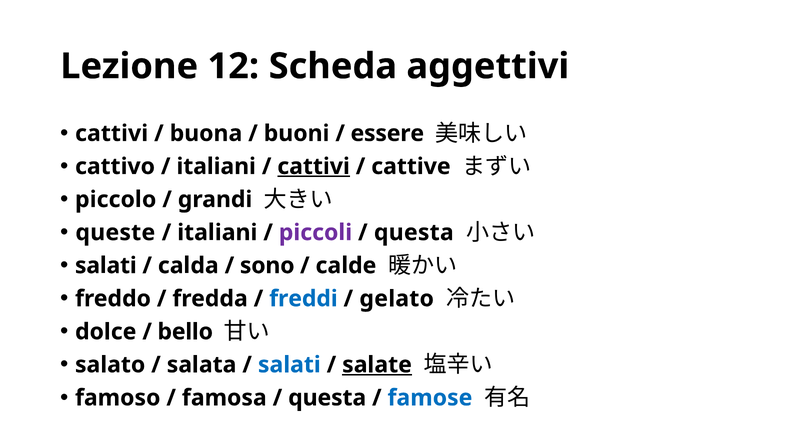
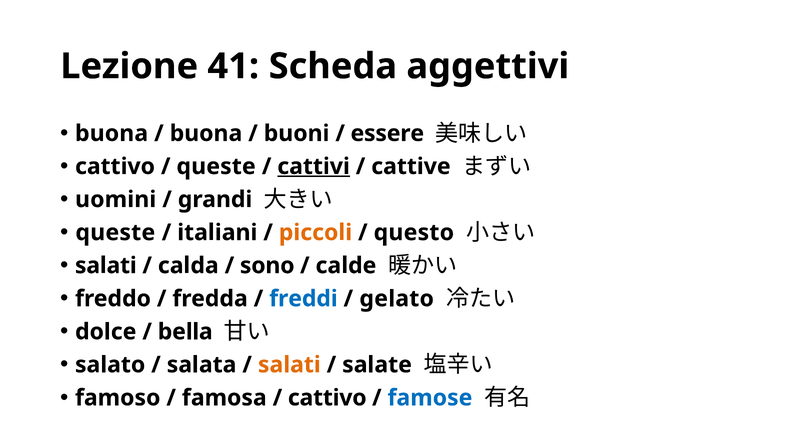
12: 12 -> 41
cattivi at (112, 134): cattivi -> buona
italiani at (216, 167): italiani -> queste
piccolo: piccolo -> uomini
piccoli colour: purple -> orange
questa at (414, 233): questa -> questo
bello: bello -> bella
salati at (289, 365) colour: blue -> orange
salate underline: present -> none
questa at (327, 398): questa -> cattivo
